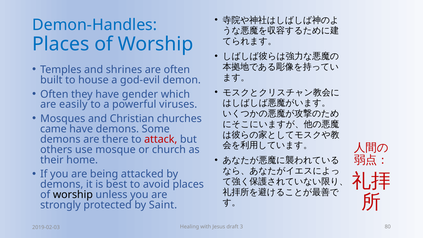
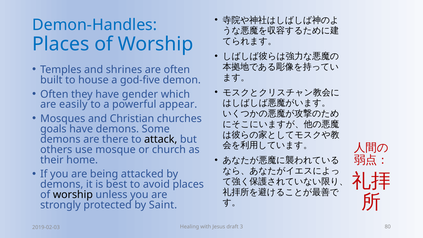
god-evil: god-evil -> god-five
viruses: viruses -> appear
came: came -> goals
attack colour: red -> black
